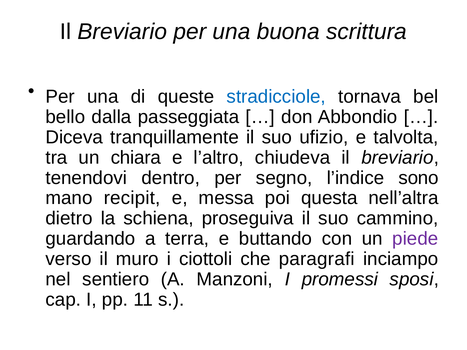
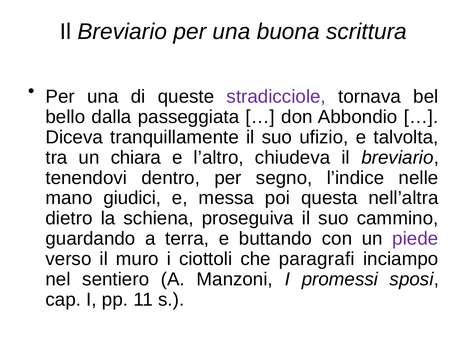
stradicciole colour: blue -> purple
sono: sono -> nelle
recipit: recipit -> giudici
